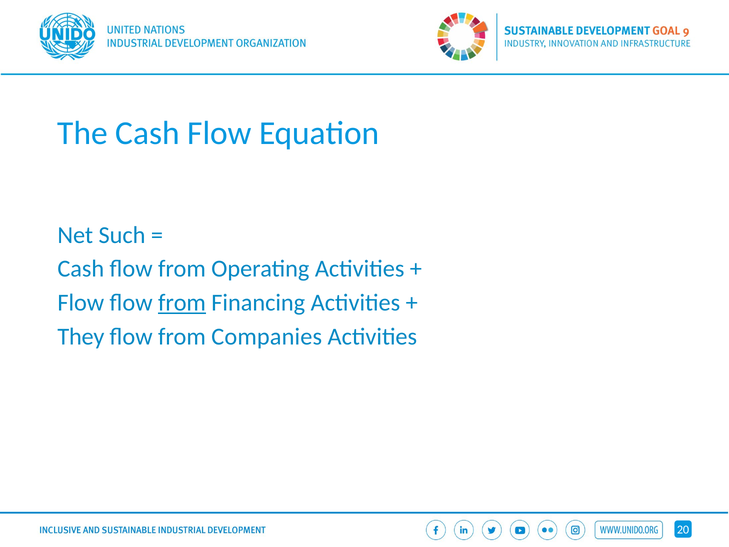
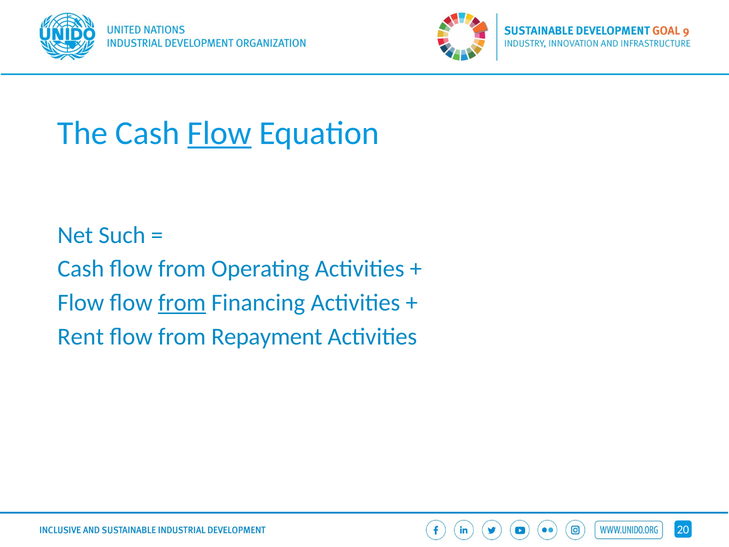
Flow at (219, 133) underline: none -> present
They: They -> Rent
Companies: Companies -> Repayment
